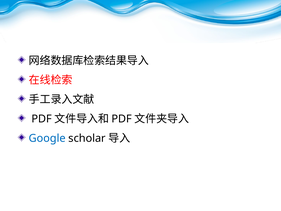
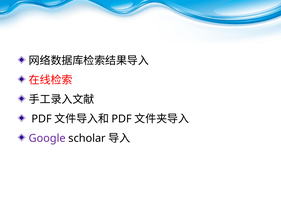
Google colour: blue -> purple
